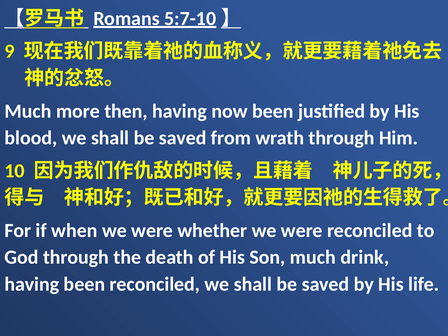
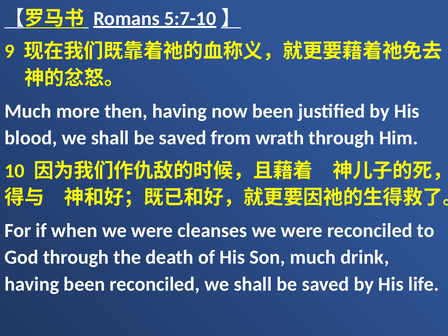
whether: whether -> cleanses
